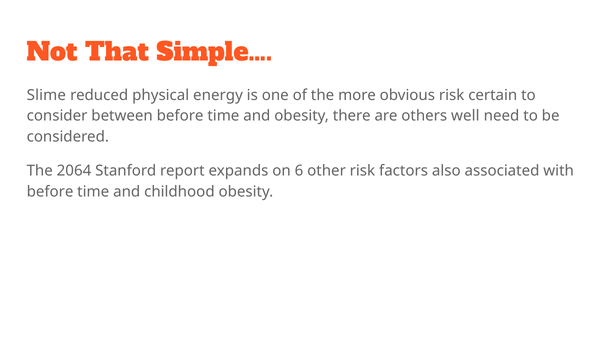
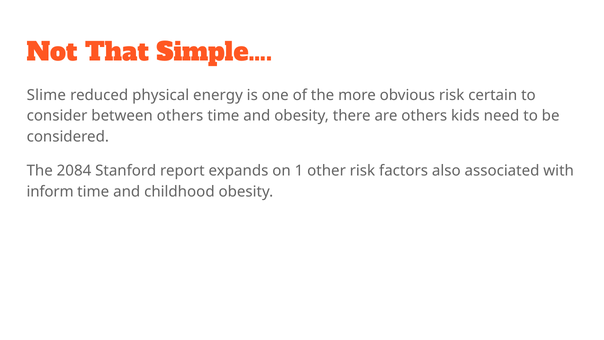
between before: before -> others
well: well -> kids
2064: 2064 -> 2084
6: 6 -> 1
before at (50, 192): before -> inform
